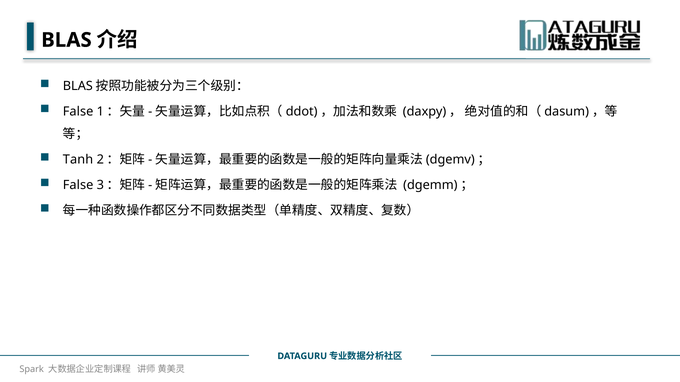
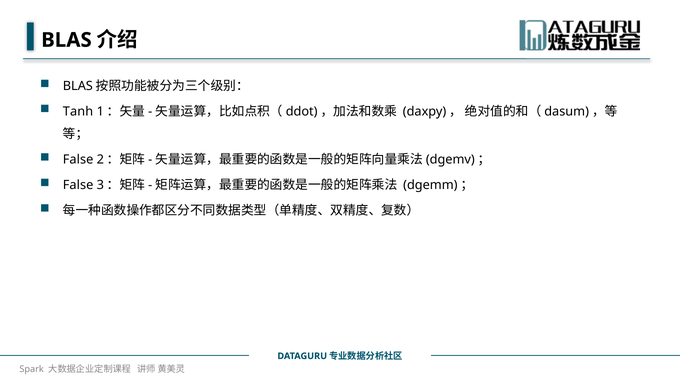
False at (78, 111): False -> Tanh
Tanh at (78, 160): Tanh -> False
